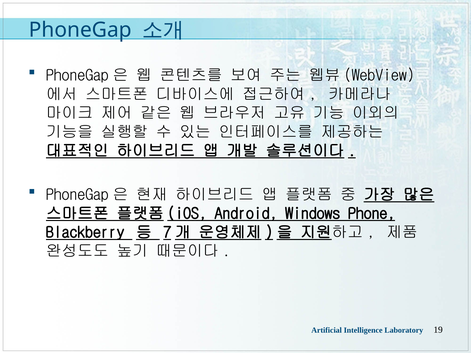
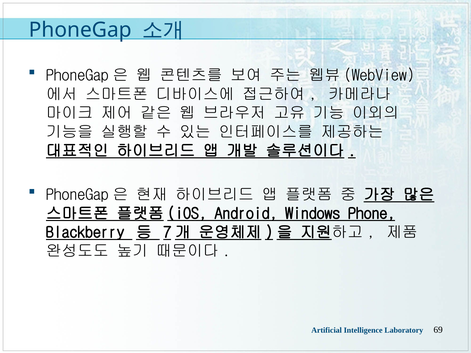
19: 19 -> 69
